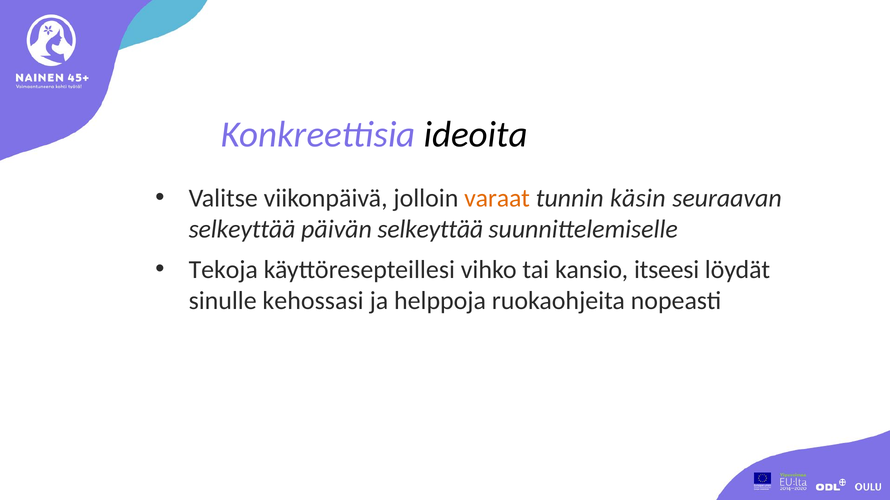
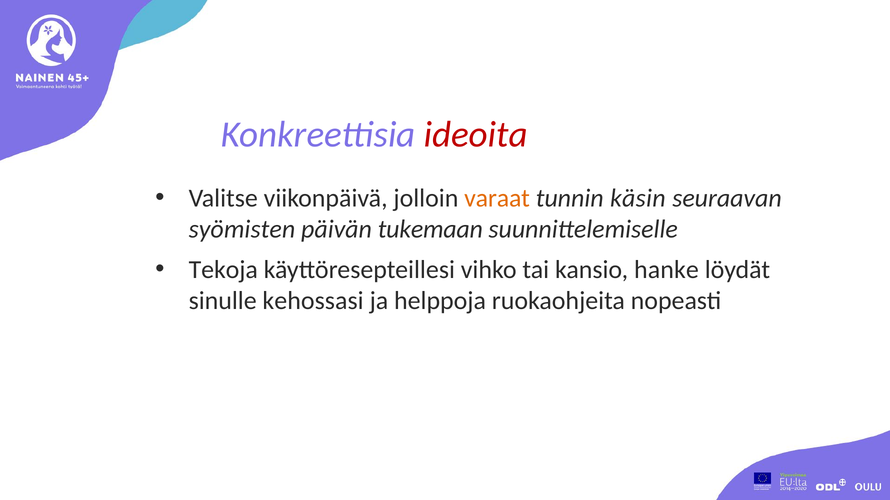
ideoita colour: black -> red
selkeyttää at (242, 230): selkeyttää -> syömisten
päivän selkeyttää: selkeyttää -> tukemaan
itseesi: itseesi -> hanke
